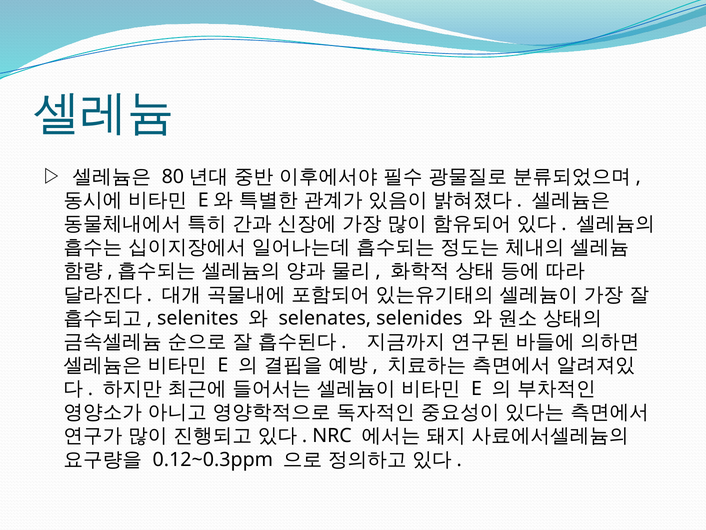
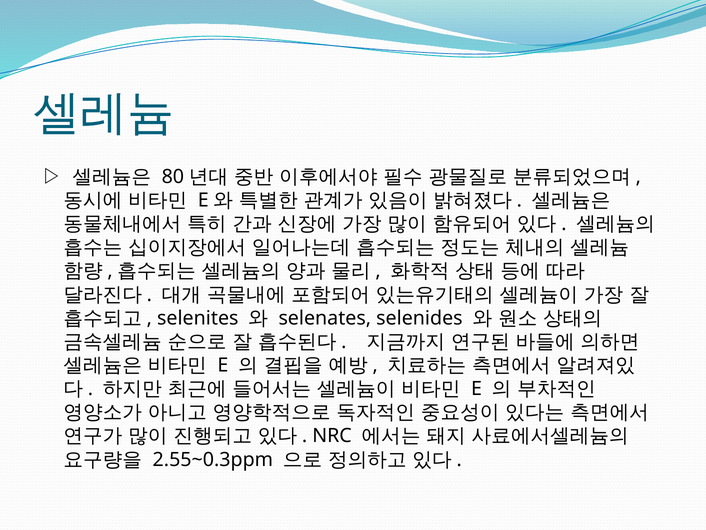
0.12~0.3ppm: 0.12~0.3ppm -> 2.55~0.3ppm
